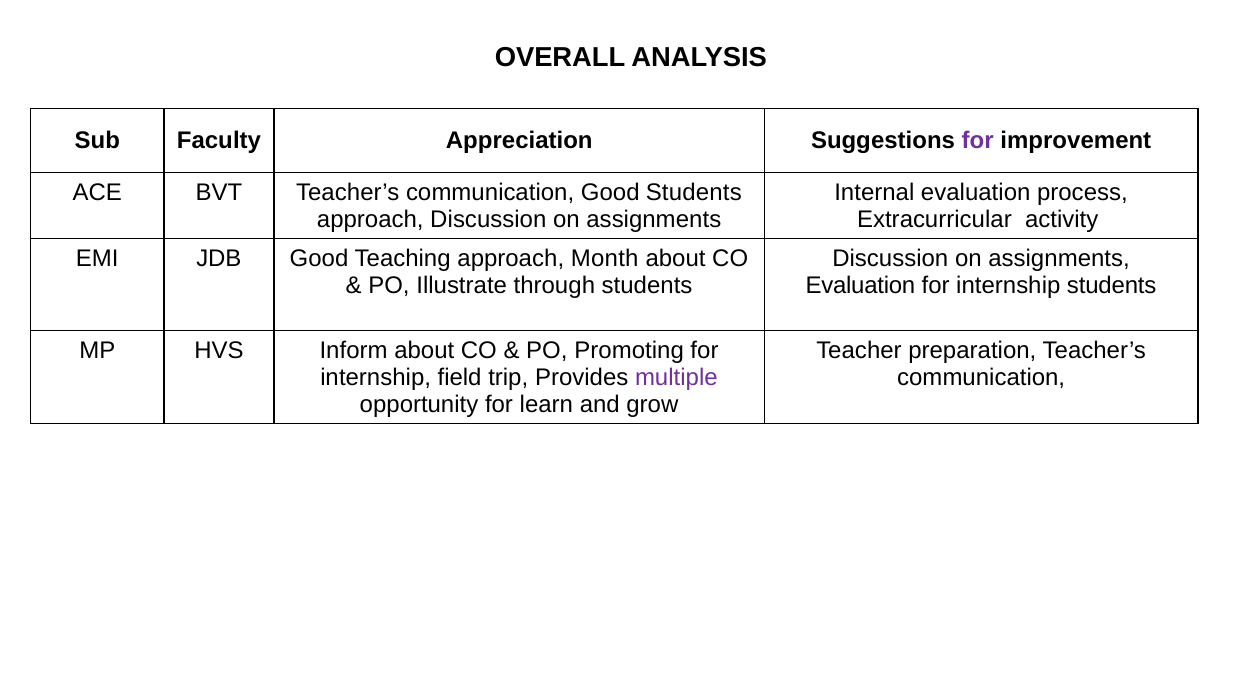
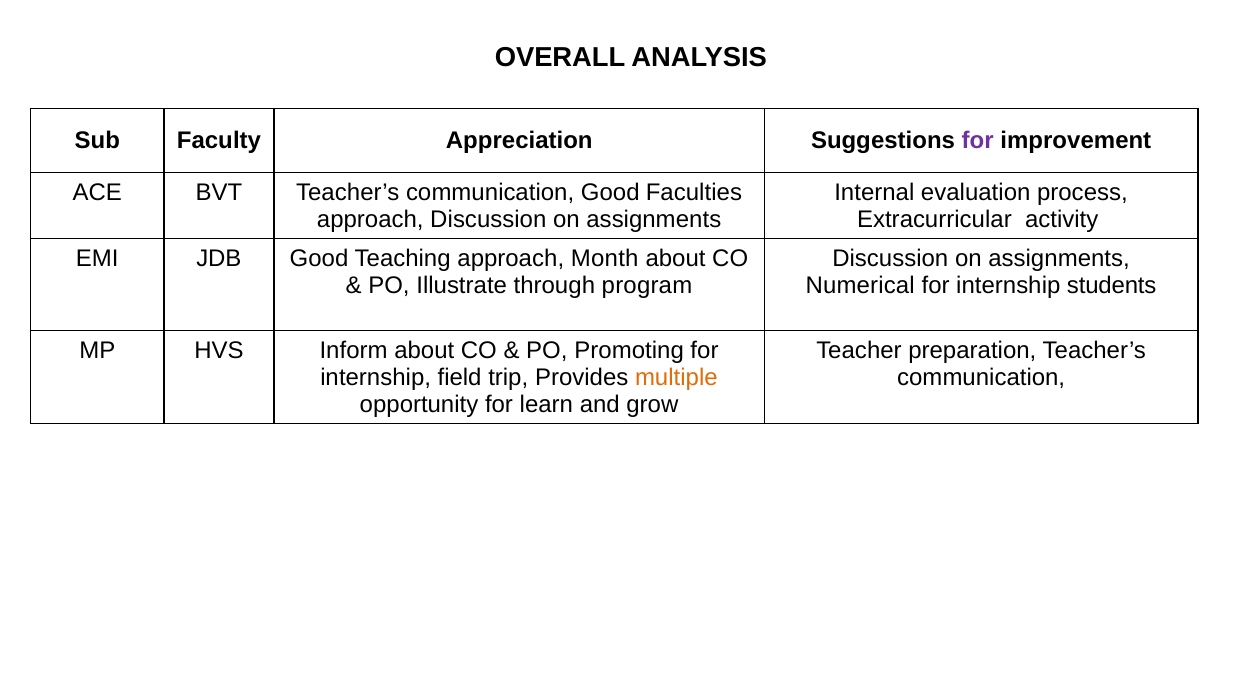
Good Students: Students -> Faculties
through students: students -> program
Evaluation at (860, 286): Evaluation -> Numerical
multiple colour: purple -> orange
